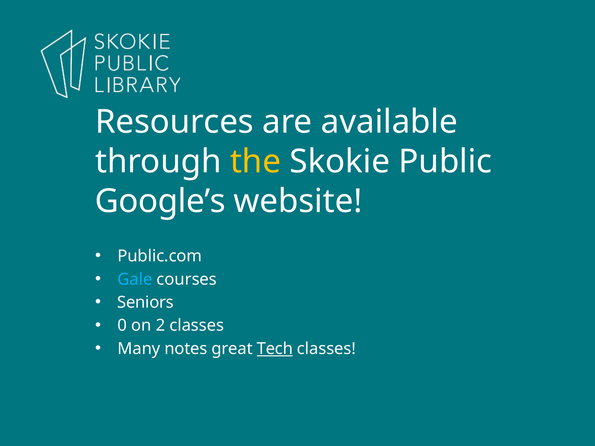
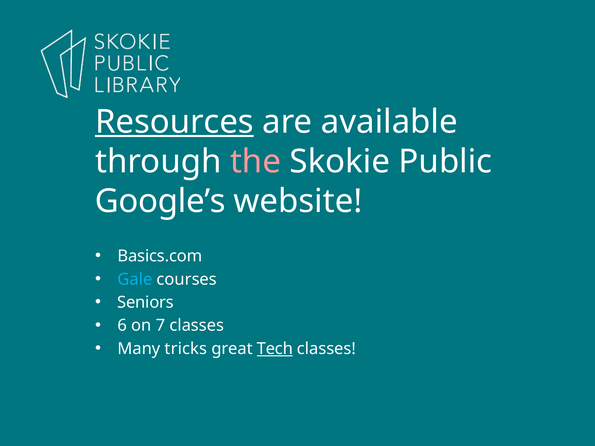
Resources underline: none -> present
the colour: yellow -> pink
Public.com: Public.com -> Basics.com
0: 0 -> 6
2: 2 -> 7
notes: notes -> tricks
